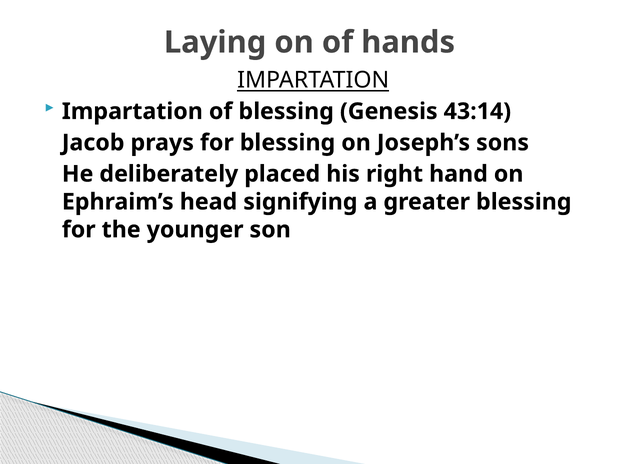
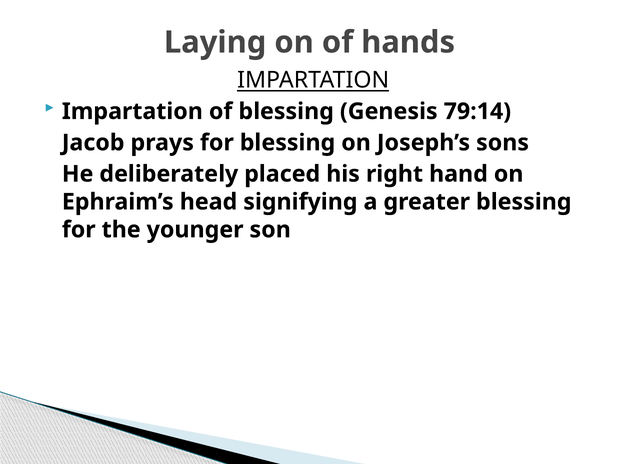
43:14: 43:14 -> 79:14
